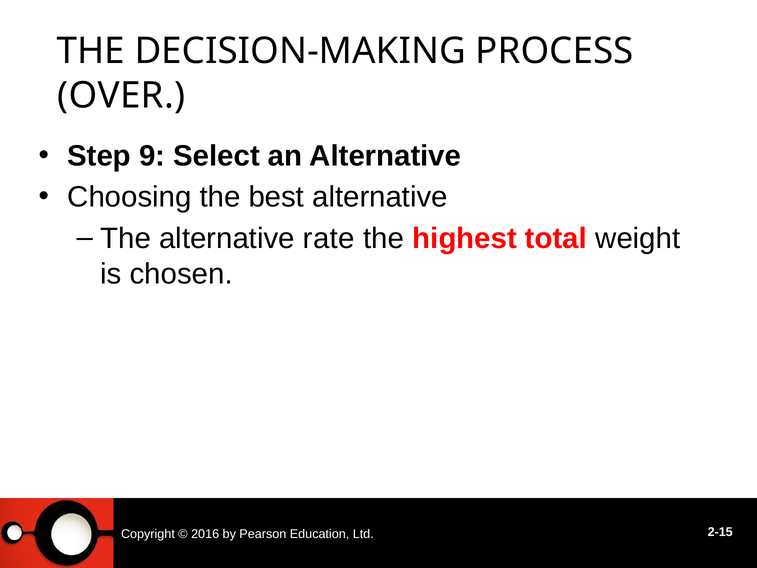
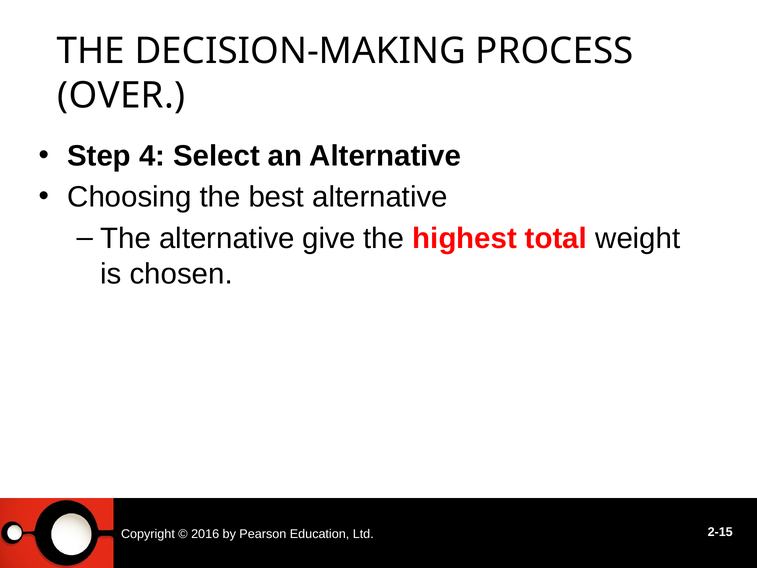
9: 9 -> 4
rate: rate -> give
